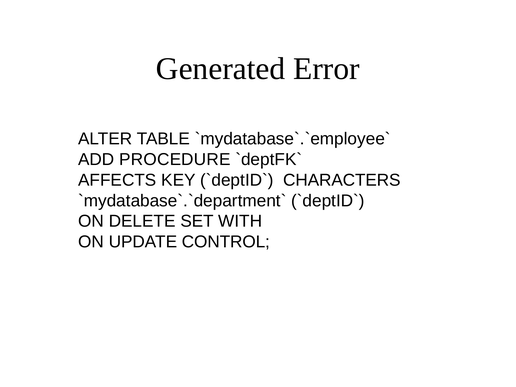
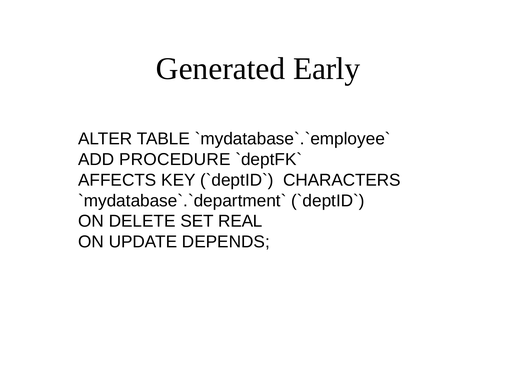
Error: Error -> Early
WITH: WITH -> REAL
CONTROL: CONTROL -> DEPENDS
